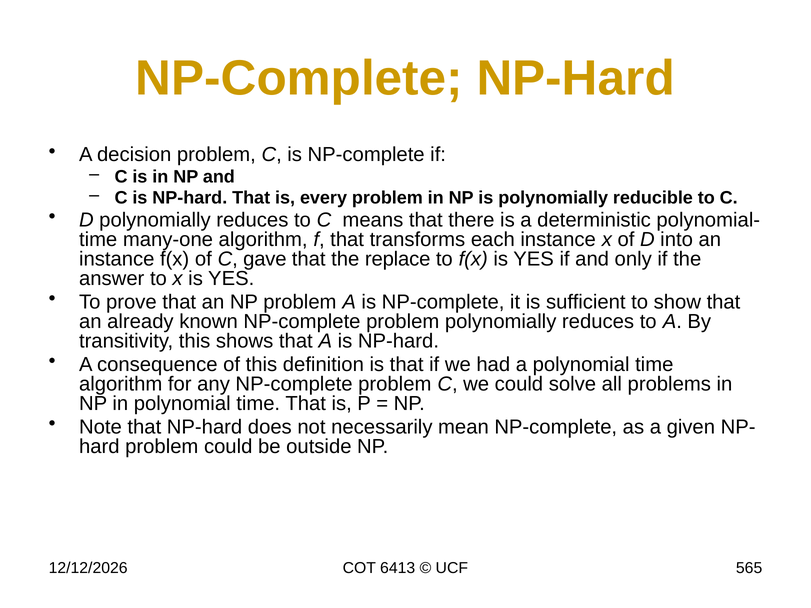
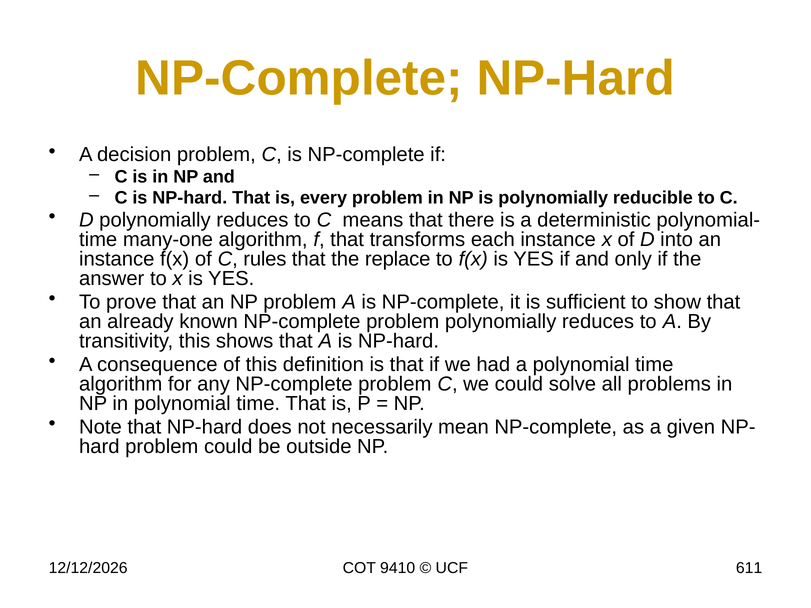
gave: gave -> rules
6413: 6413 -> 9410
565: 565 -> 611
